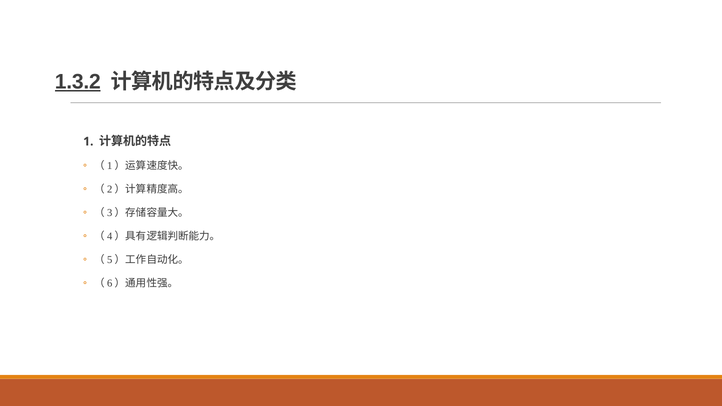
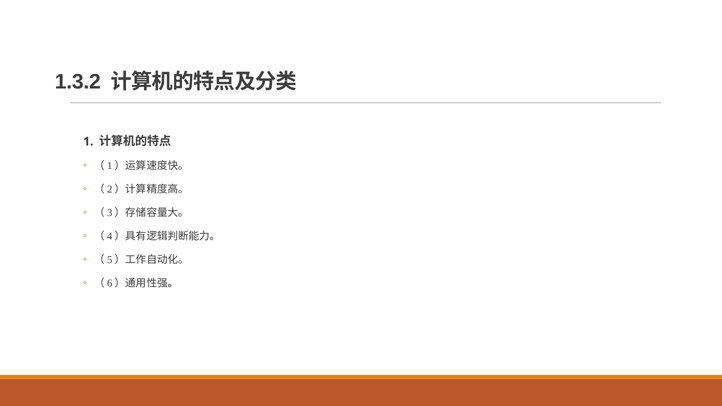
1.3.2 underline: present -> none
